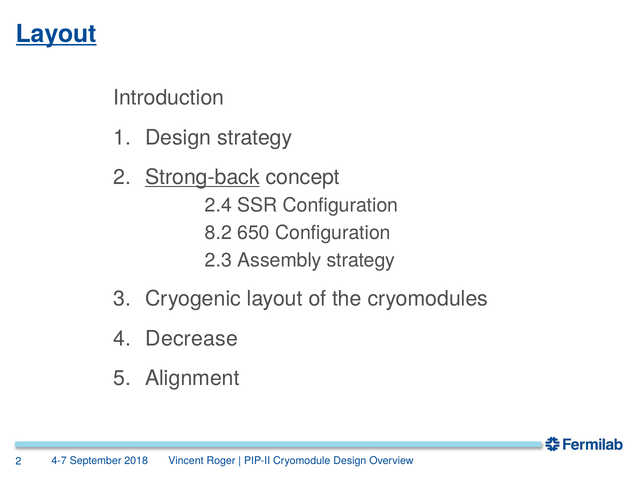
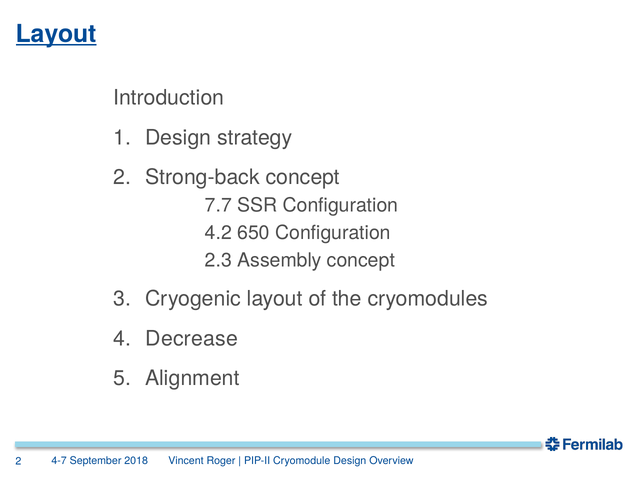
Strong-back underline: present -> none
2.4: 2.4 -> 7.7
8.2: 8.2 -> 4.2
Assembly strategy: strategy -> concept
